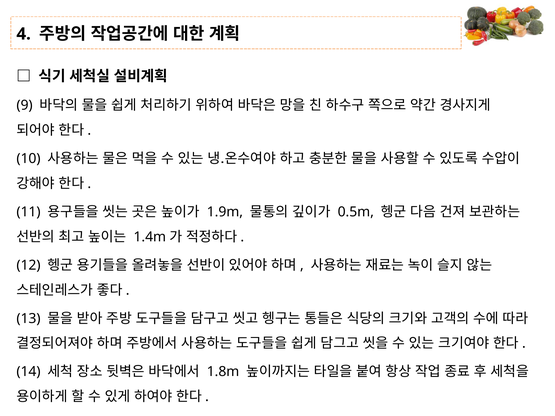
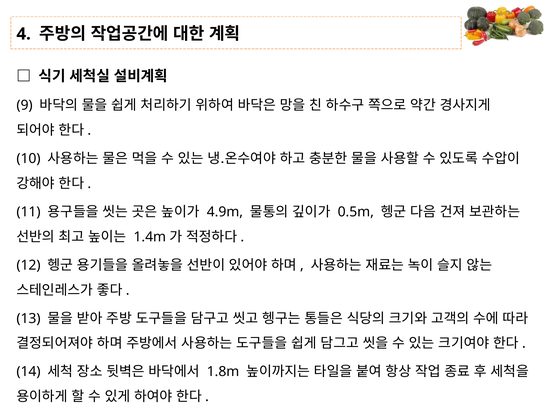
1.9m: 1.9m -> 4.9m
